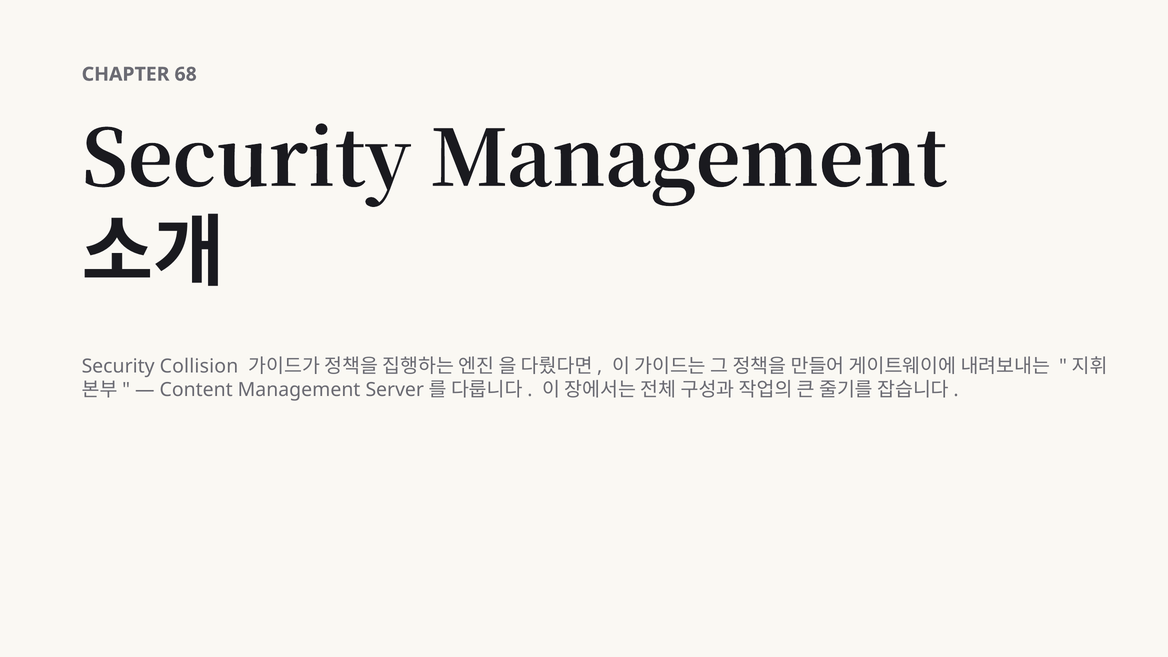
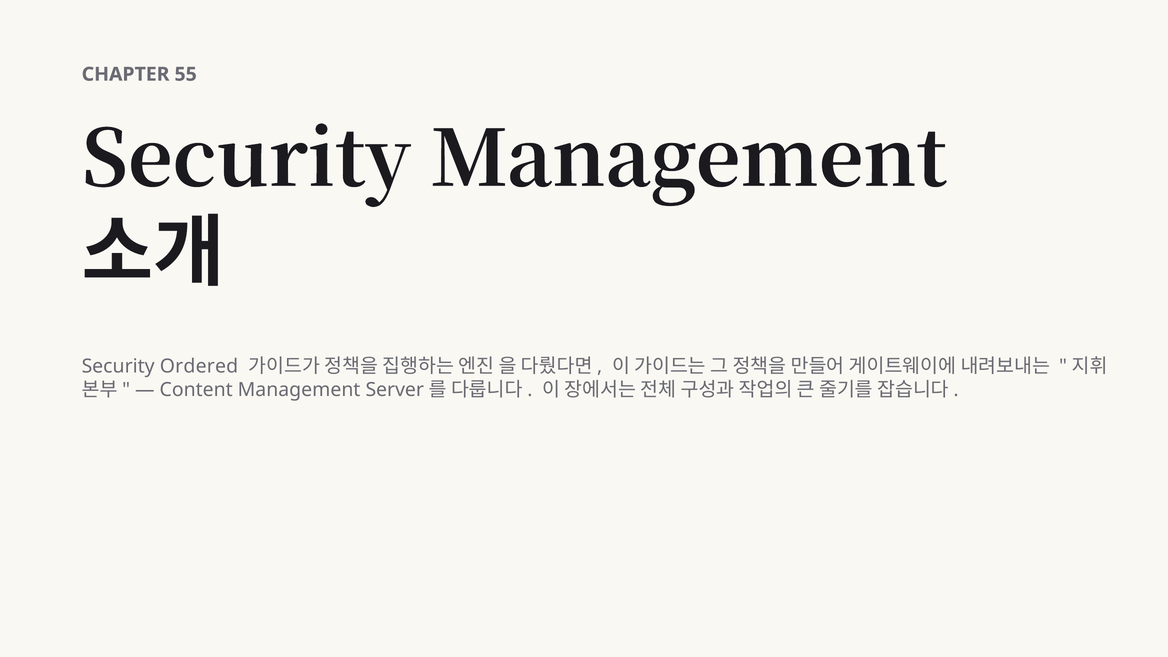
68: 68 -> 55
Collision: Collision -> Ordered
